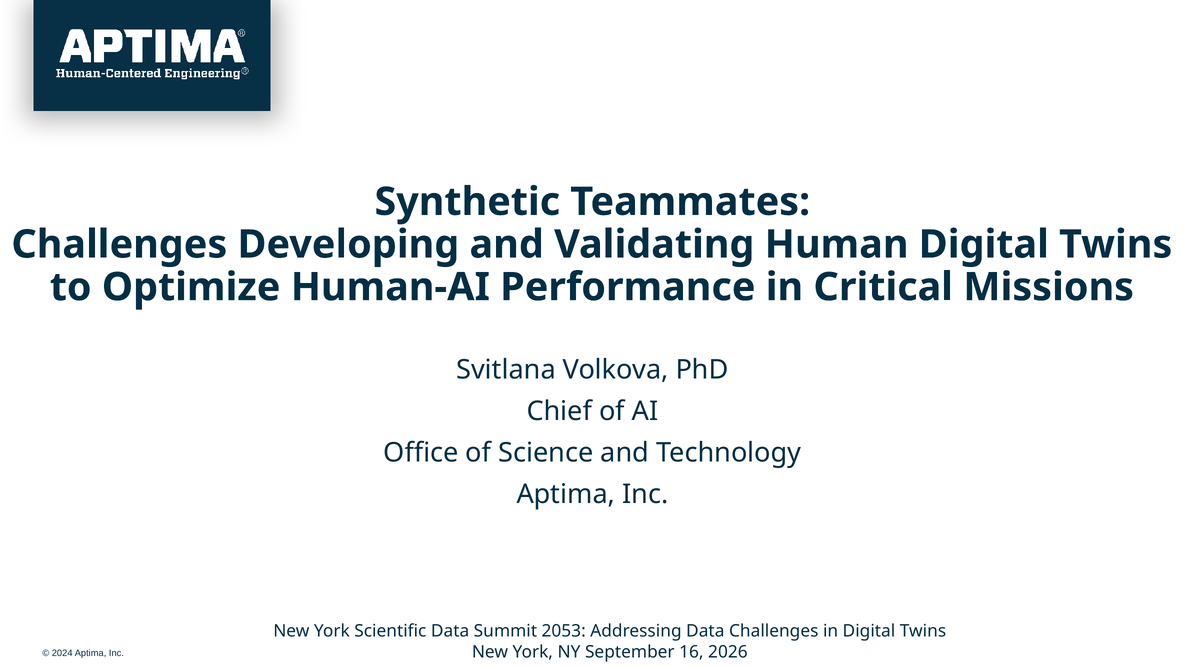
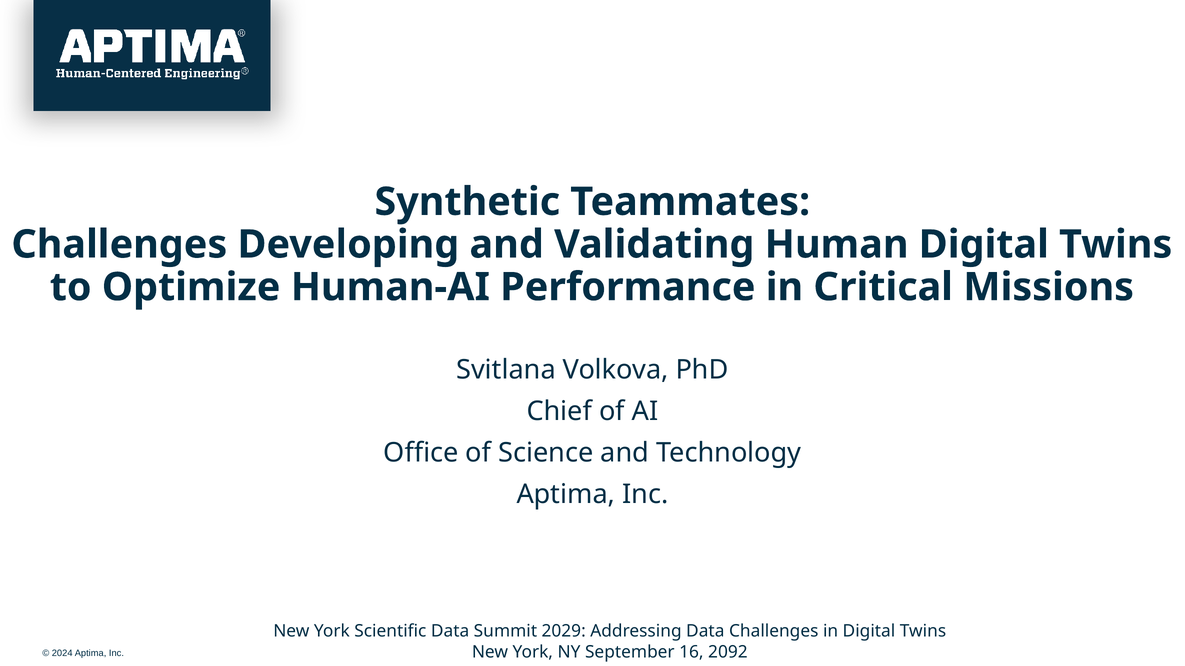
2053: 2053 -> 2029
2026: 2026 -> 2092
